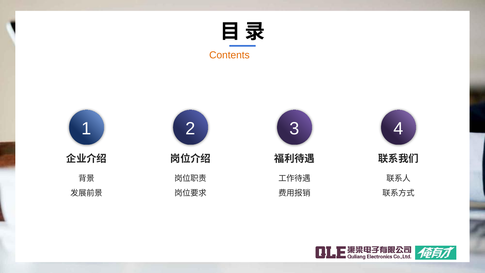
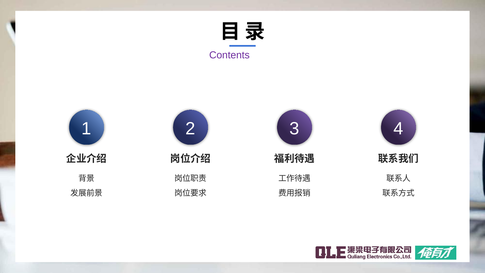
Contents colour: orange -> purple
